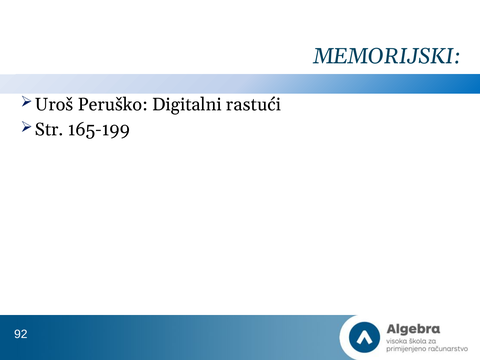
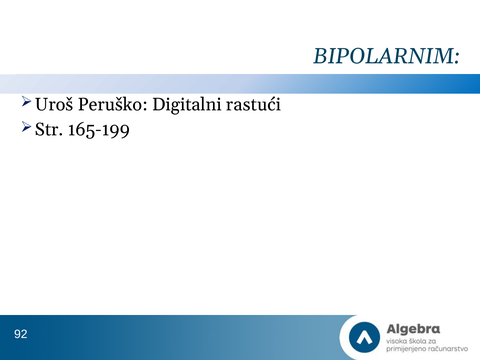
MEMORIJSKI: MEMORIJSKI -> BIPOLARNIM
